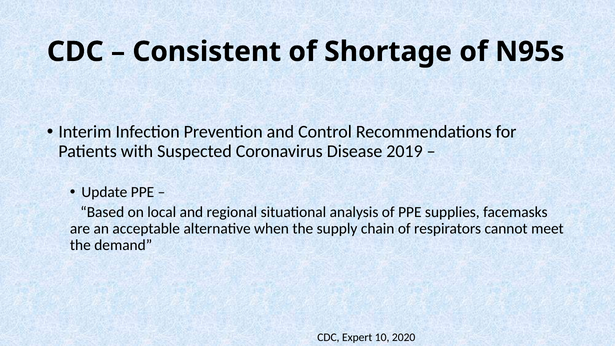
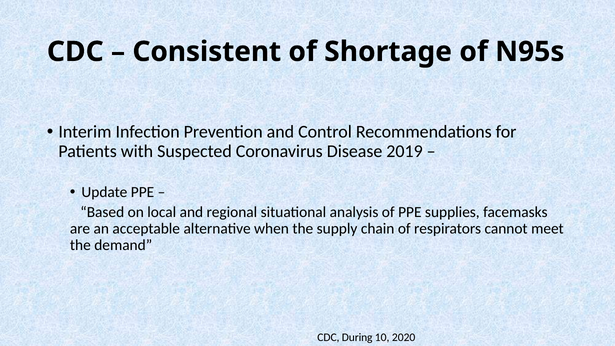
Expert: Expert -> During
